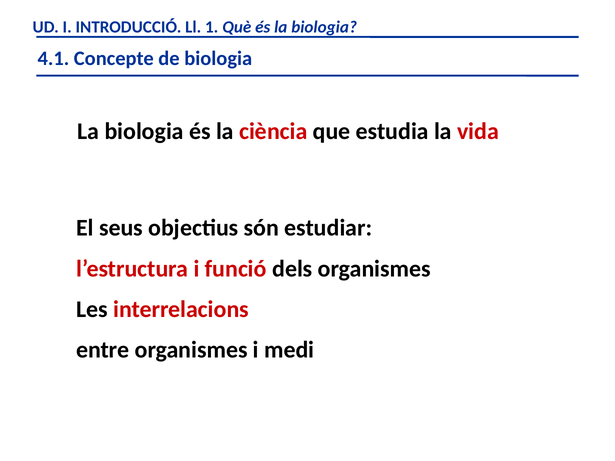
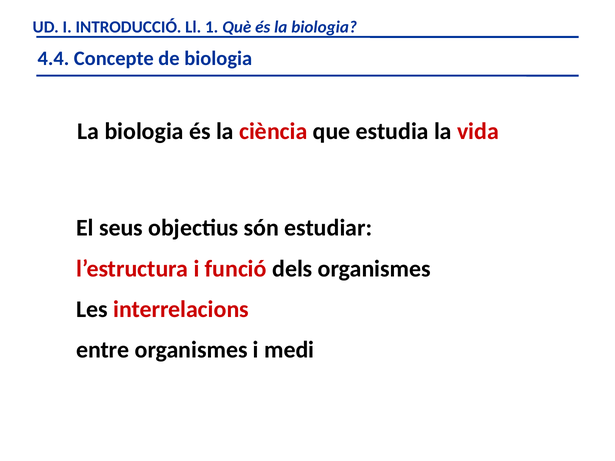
4.1: 4.1 -> 4.4
